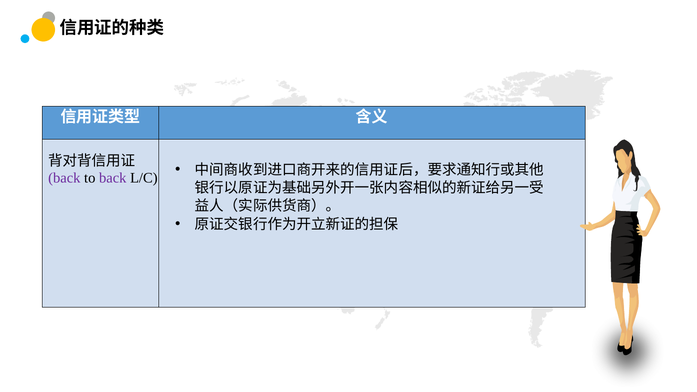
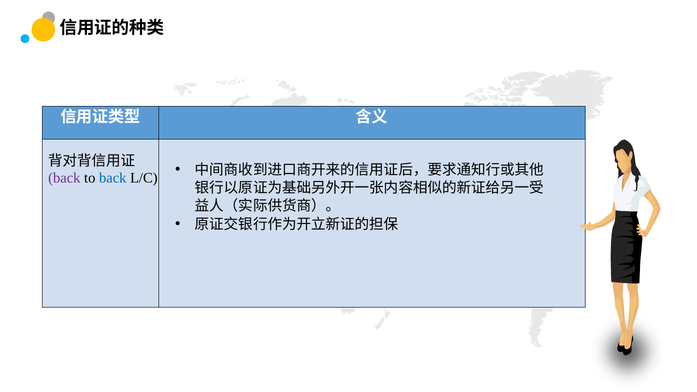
back at (113, 178) colour: purple -> blue
